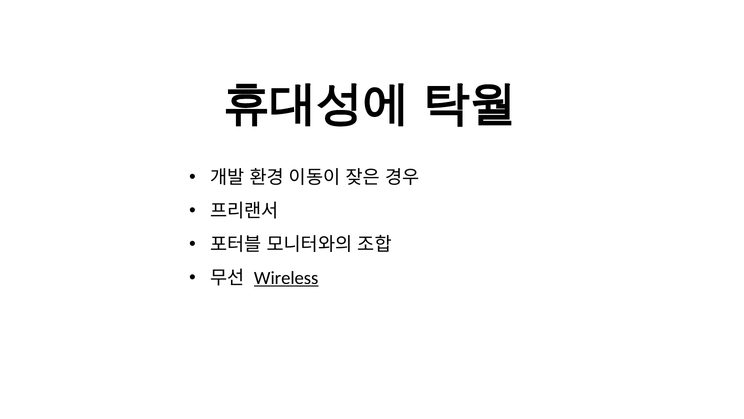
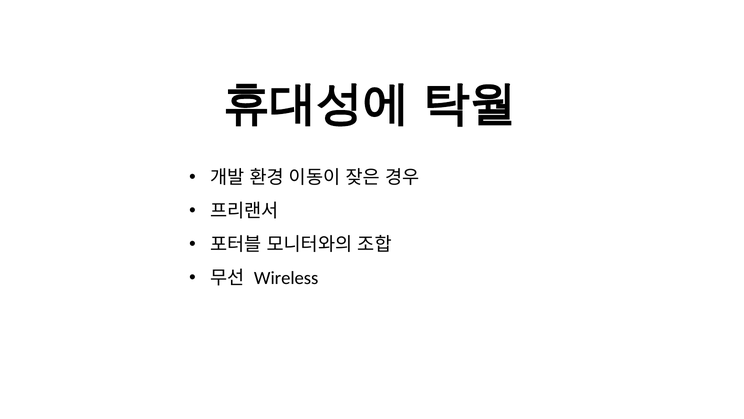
Wireless underline: present -> none
